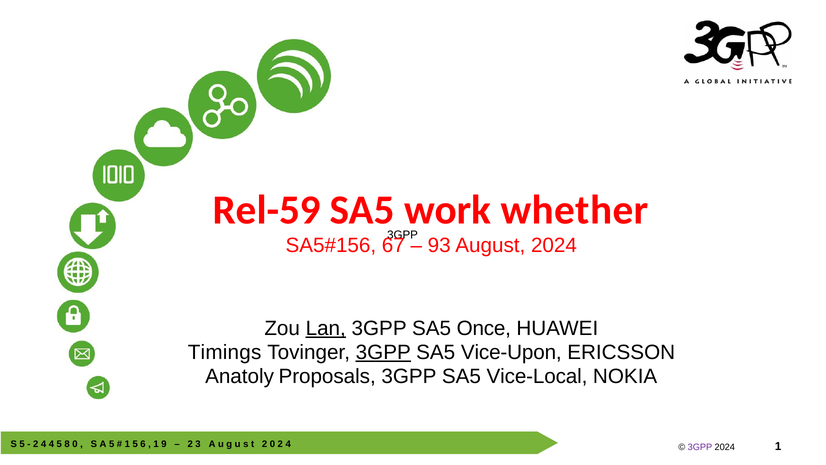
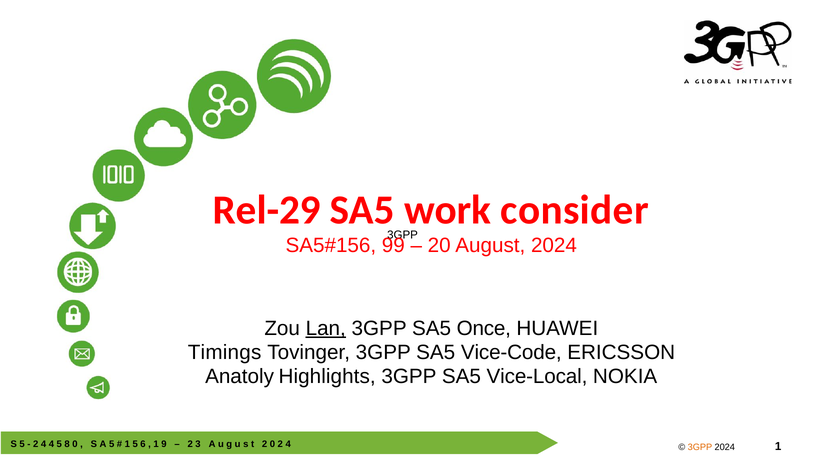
Rel-59: Rel-59 -> Rel-29
whether: whether -> consider
67: 67 -> 99
93: 93 -> 20
3GPP at (383, 352) underline: present -> none
Vice-Upon: Vice-Upon -> Vice-Code
Proposals: Proposals -> Highlights
3GPP at (700, 447) colour: purple -> orange
